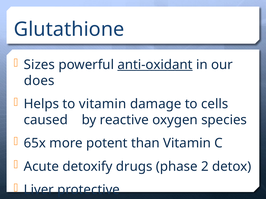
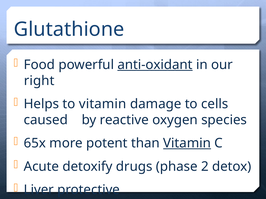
Sizes: Sizes -> Food
does: does -> right
Vitamin at (187, 144) underline: none -> present
